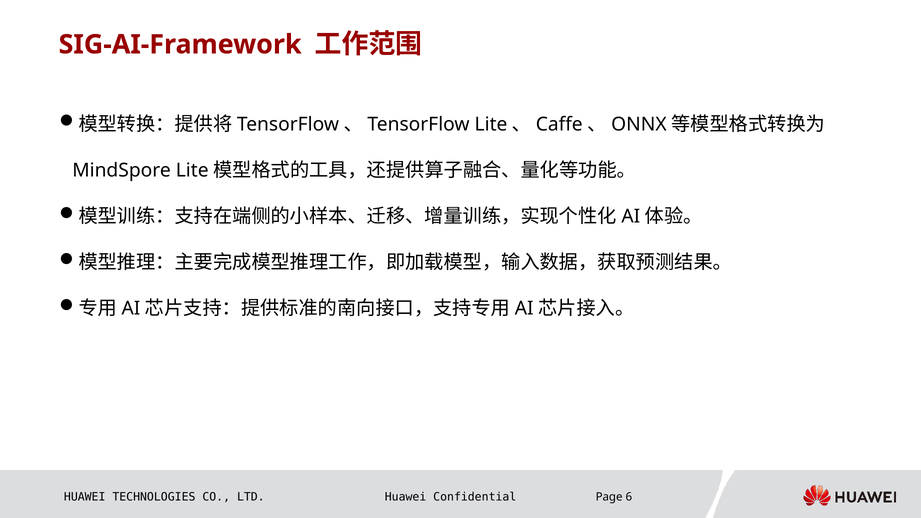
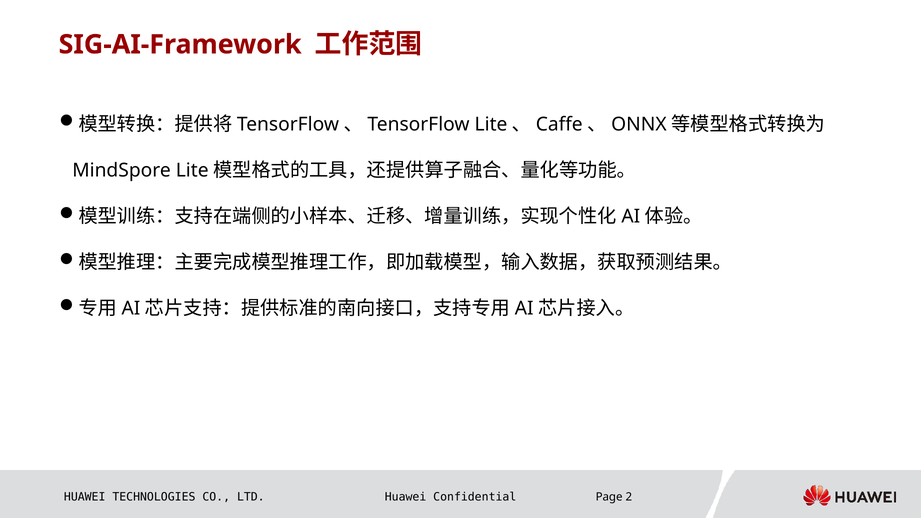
6: 6 -> 2
